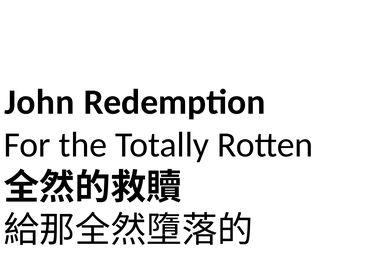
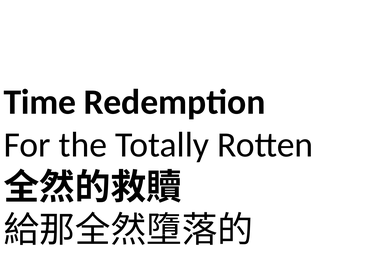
John: John -> Time
